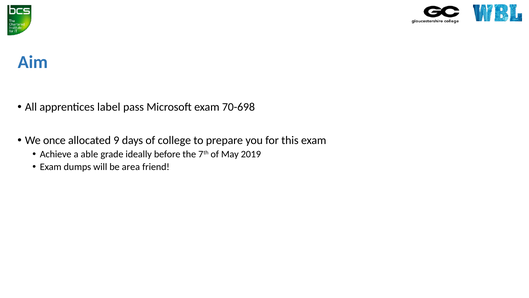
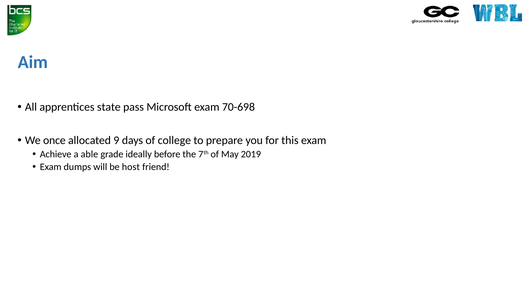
label: label -> state
area: area -> host
